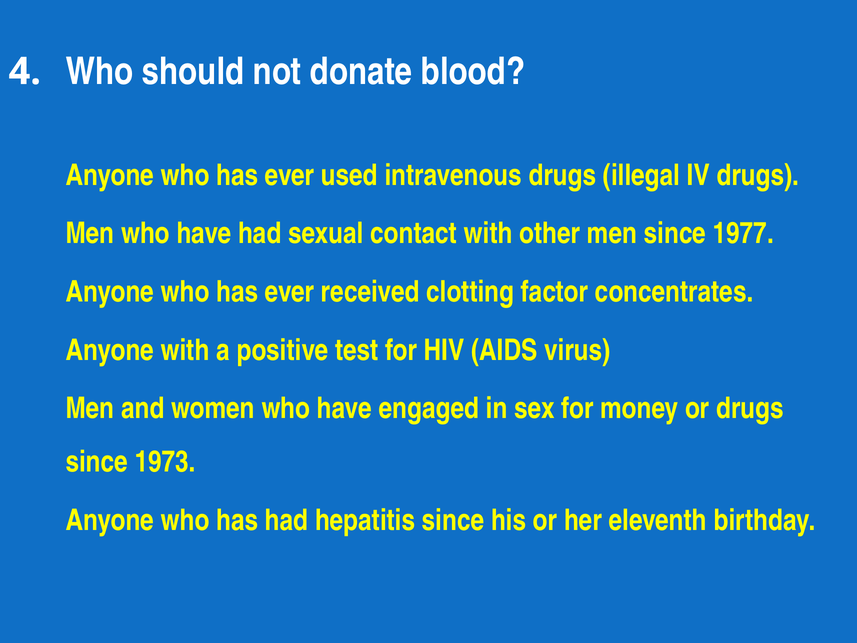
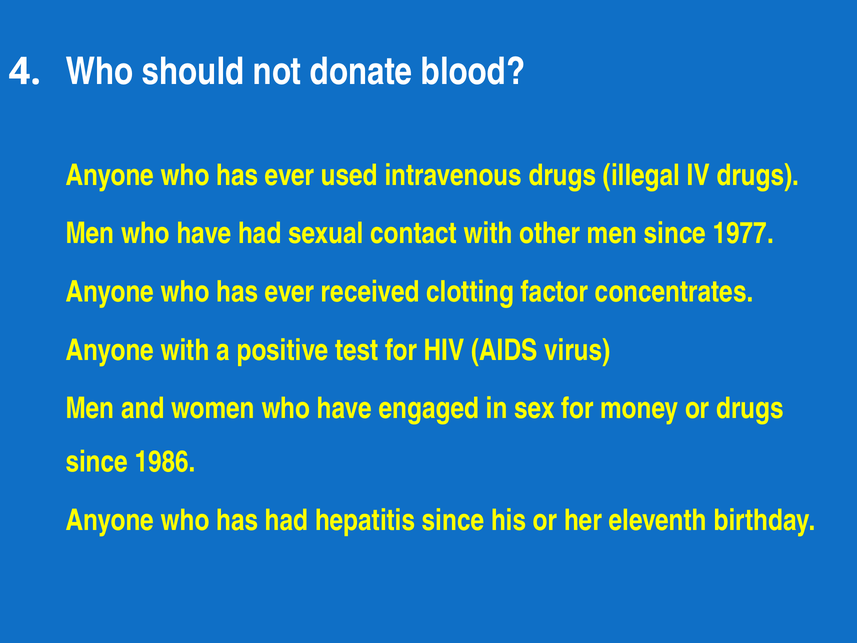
1973: 1973 -> 1986
